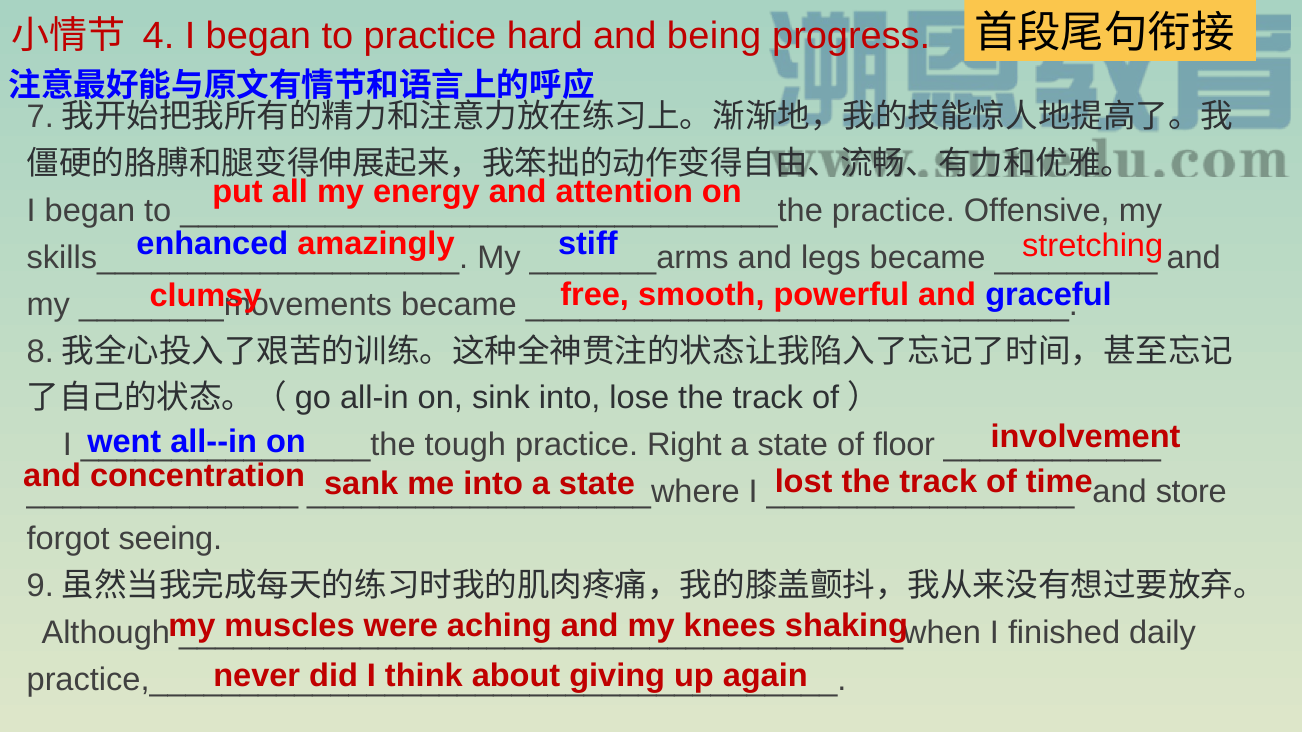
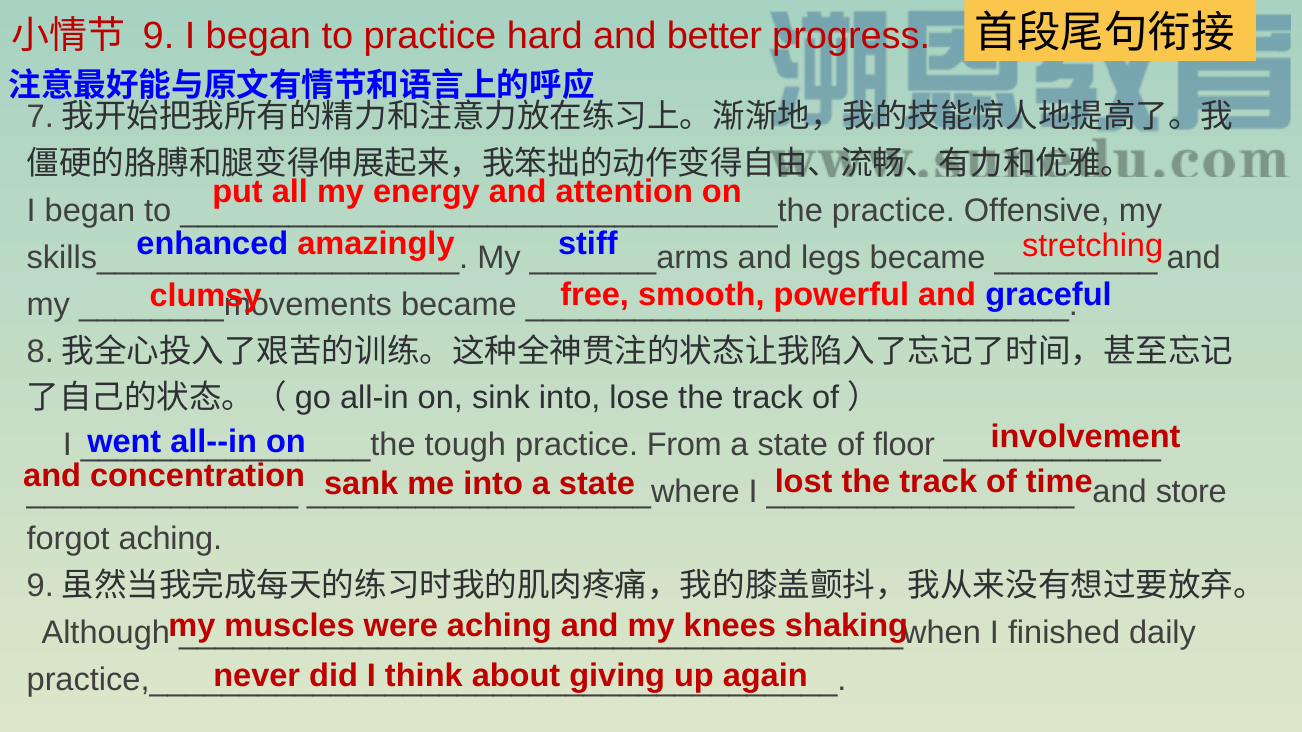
4: 4 -> 9
being: being -> better
Right: Right -> From
forgot seeing: seeing -> aching
